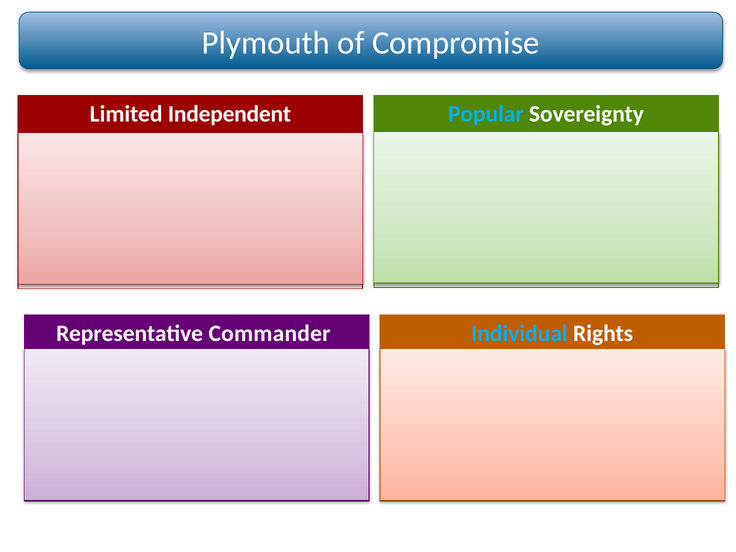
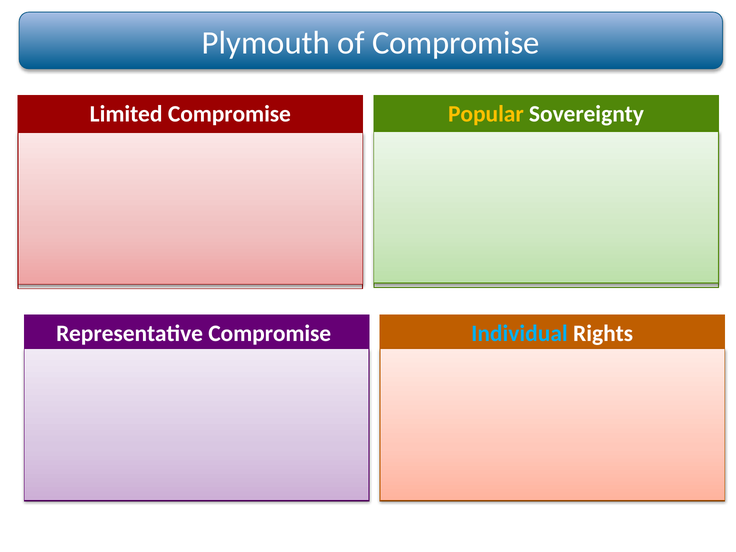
Limited Independent: Independent -> Compromise
Popular colour: light blue -> yellow
Representative Commander: Commander -> Compromise
